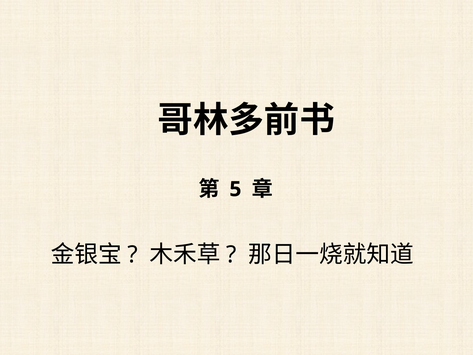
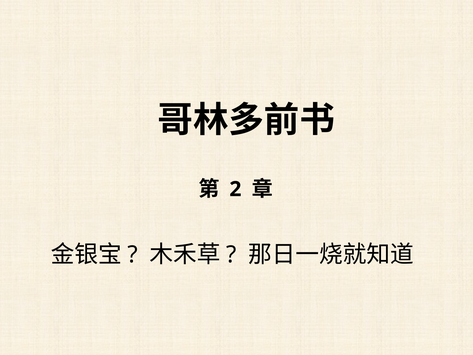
5: 5 -> 2
